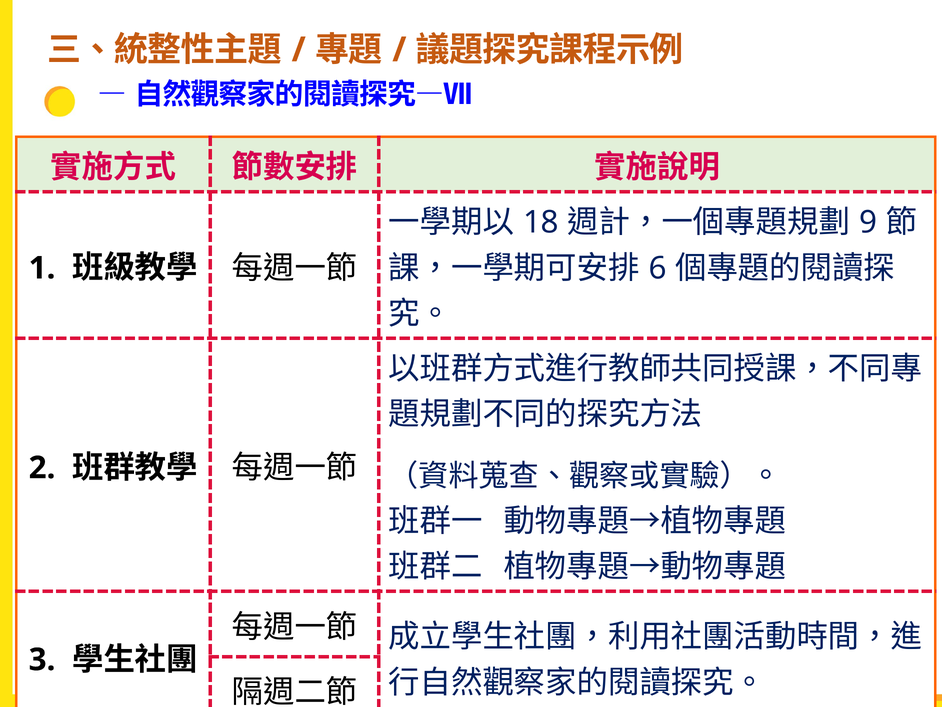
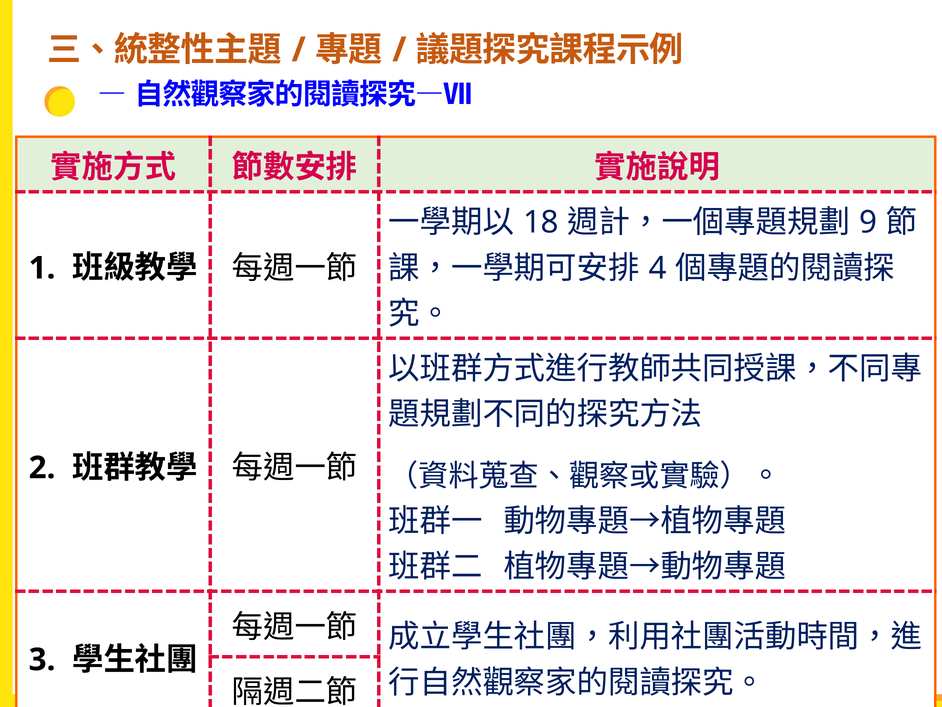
6: 6 -> 4
